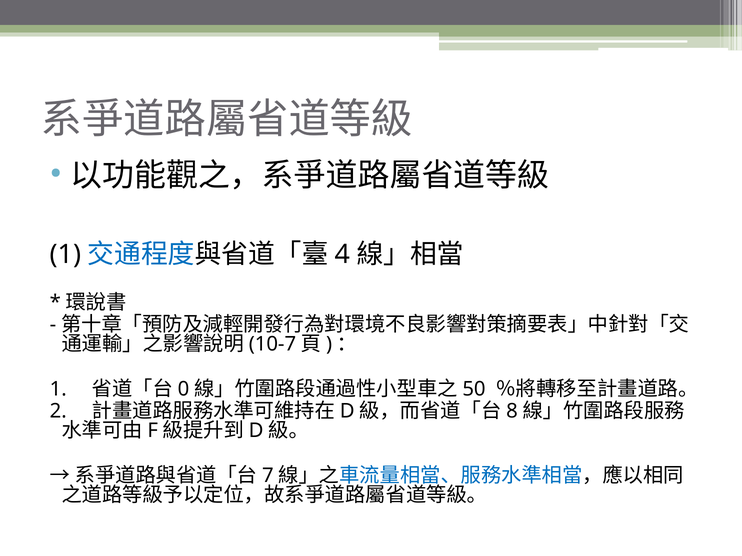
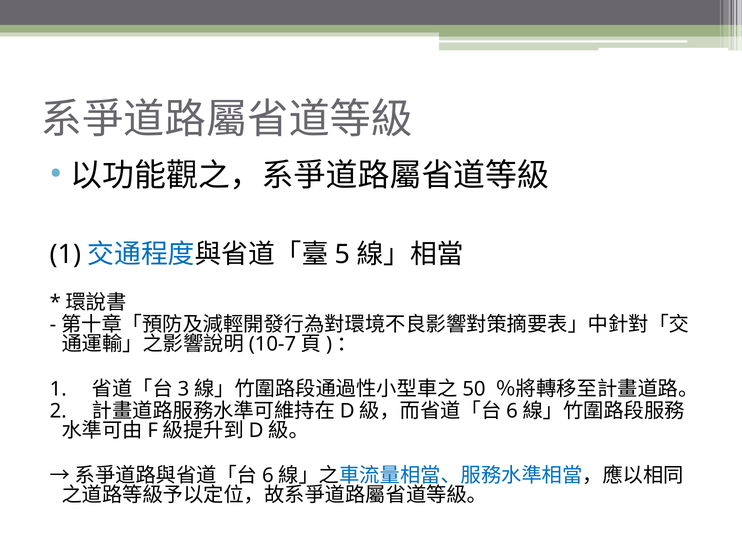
4: 4 -> 5
0: 0 -> 3
8 at (512, 412): 8 -> 6
7 at (268, 476): 7 -> 6
